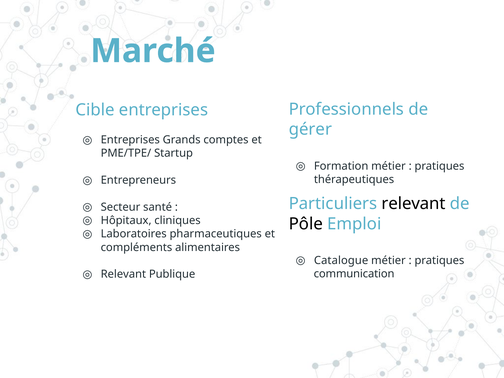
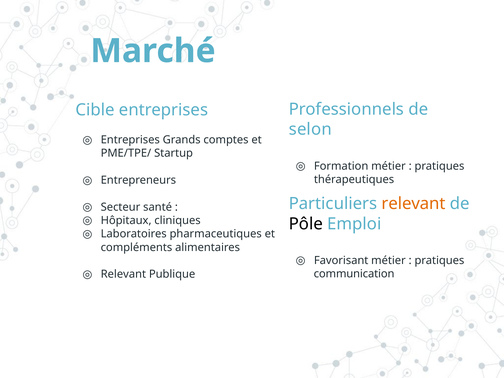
gérer: gérer -> selon
relevant at (414, 204) colour: black -> orange
Catalogue: Catalogue -> Favorisant
